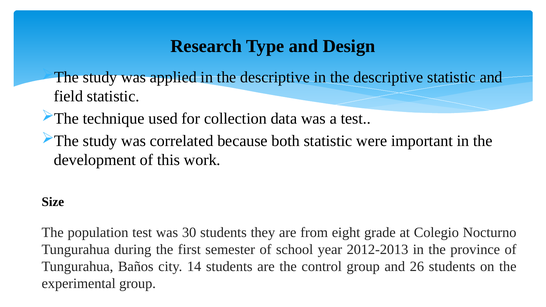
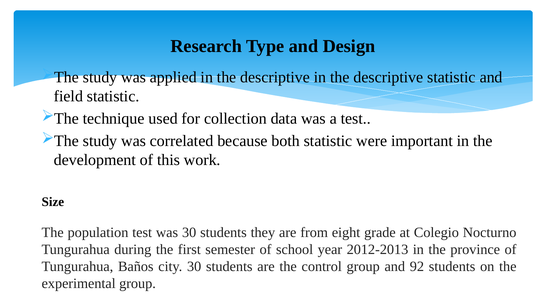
city 14: 14 -> 30
26: 26 -> 92
